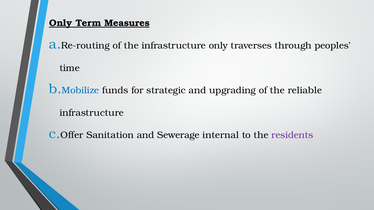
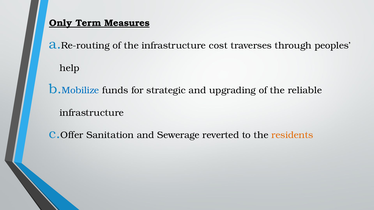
infrastructure only: only -> cost
time: time -> help
internal: internal -> reverted
residents colour: purple -> orange
